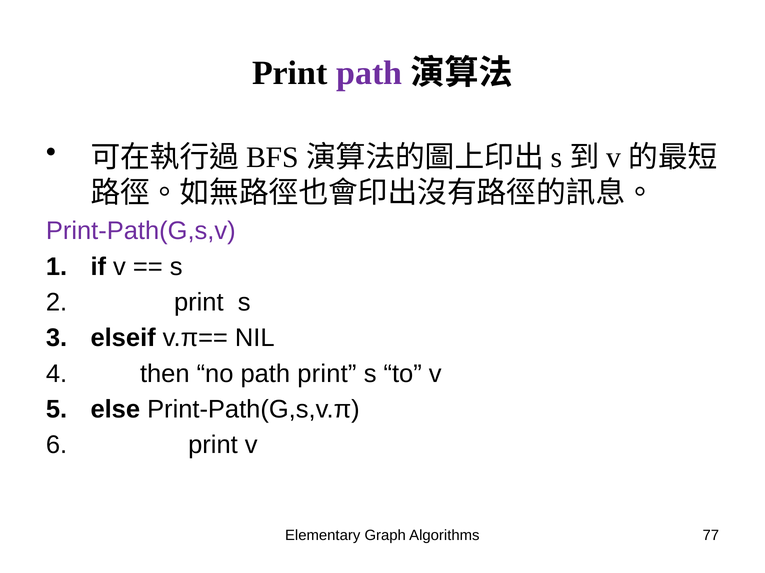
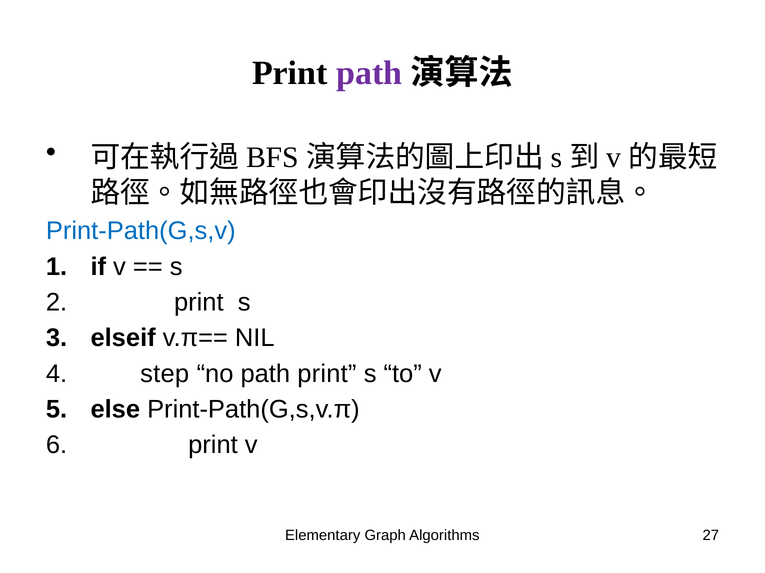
Print-Path(G,s,v colour: purple -> blue
then: then -> step
77: 77 -> 27
